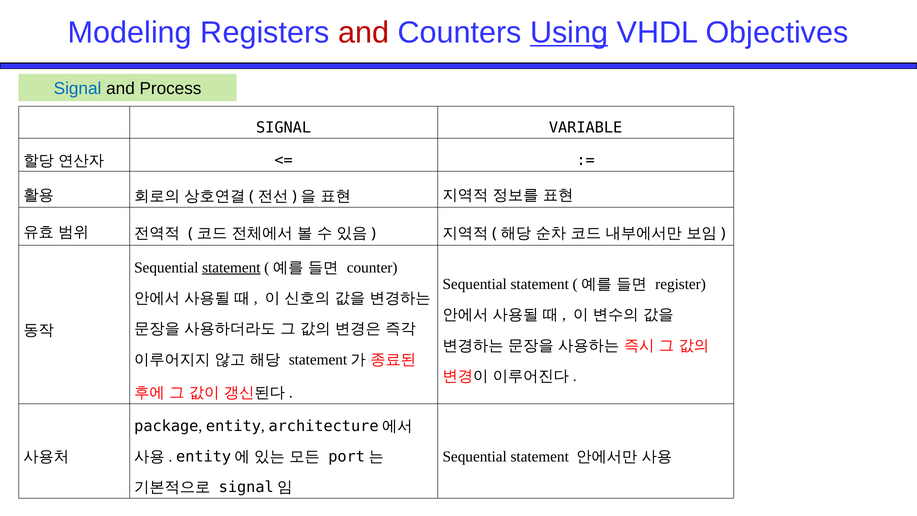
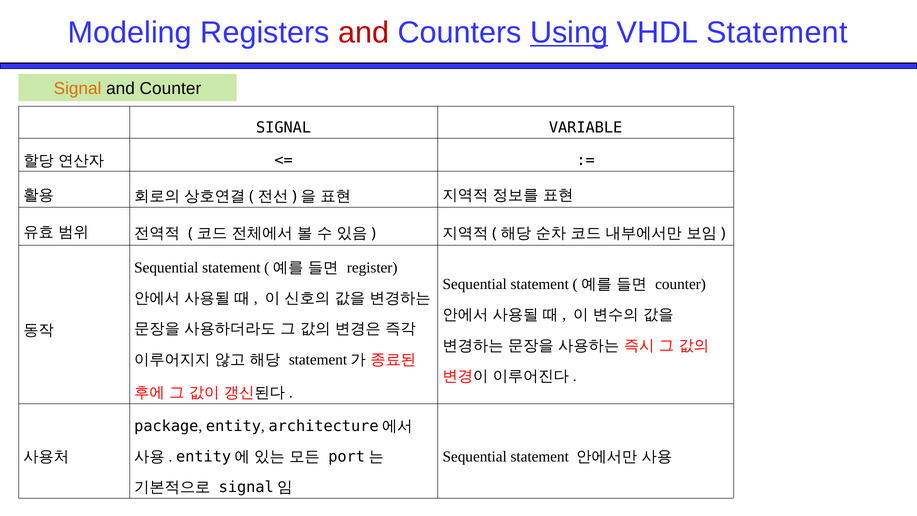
VHDL Objectives: Objectives -> Statement
Signal at (78, 89) colour: blue -> orange
and Process: Process -> Counter
statement at (231, 267) underline: present -> none
counter: counter -> register
register at (681, 284): register -> counter
